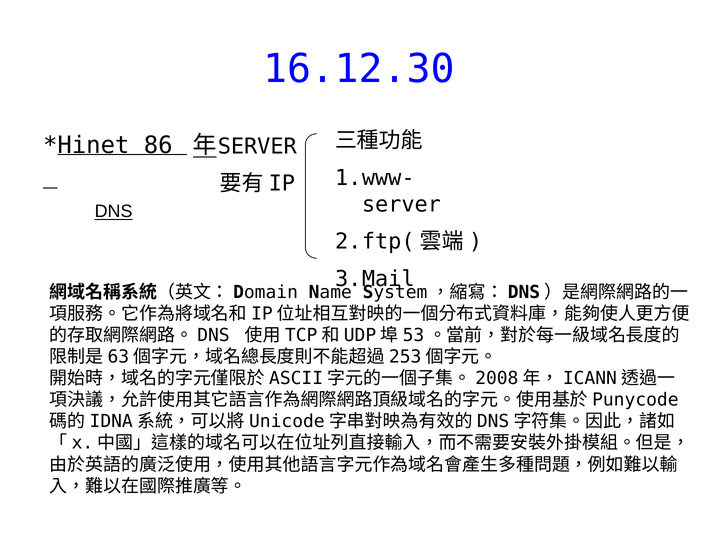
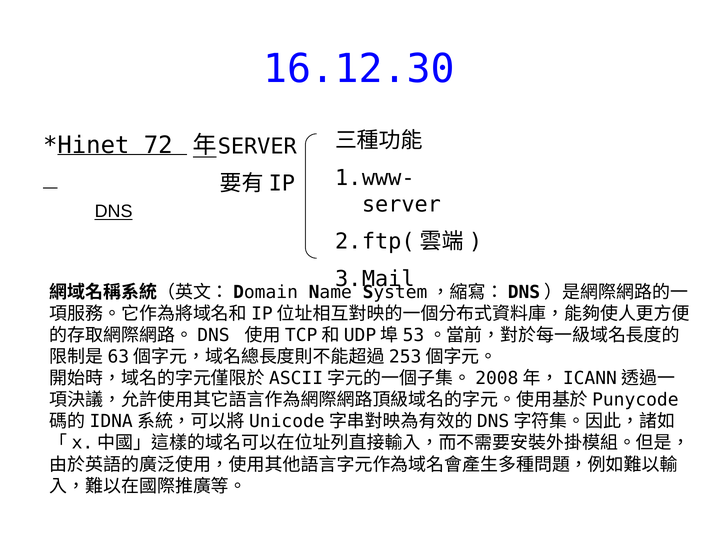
86: 86 -> 72
